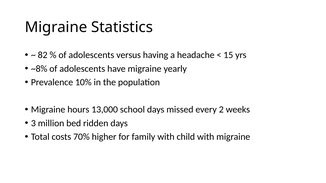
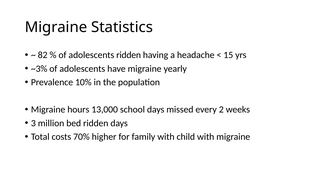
adolescents versus: versus -> ridden
~8%: ~8% -> ~3%
